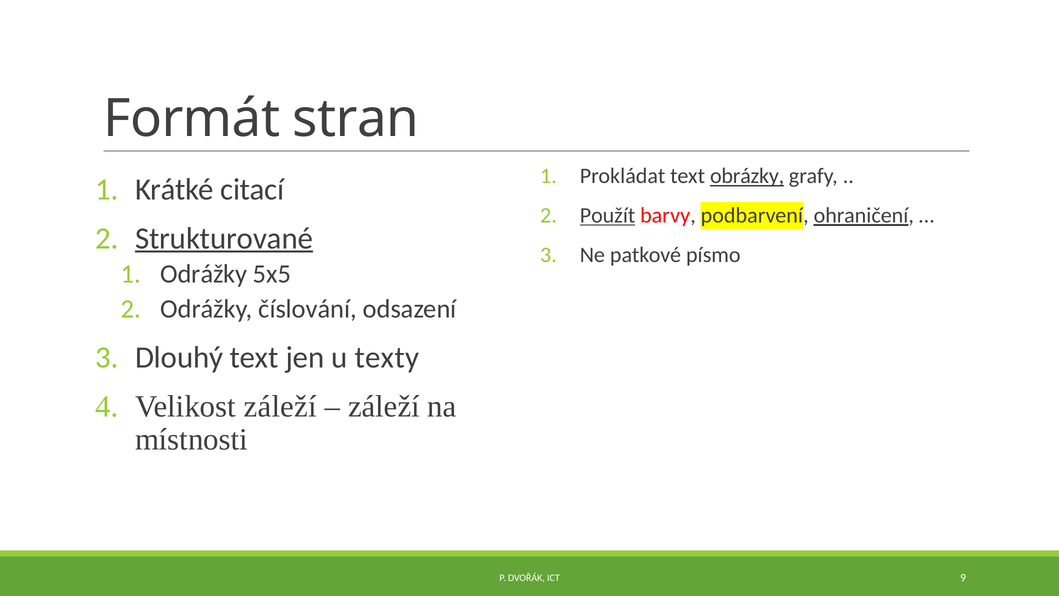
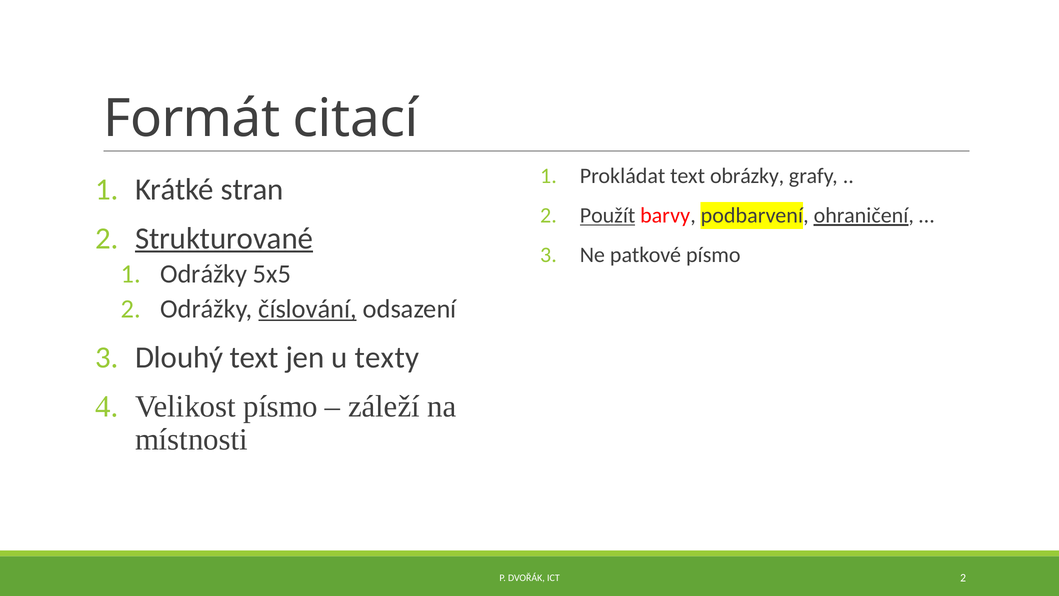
stran: stran -> citací
obrázky underline: present -> none
citací: citací -> stran
číslování underline: none -> present
Velikost záleží: záleží -> písmo
ICT 9: 9 -> 2
